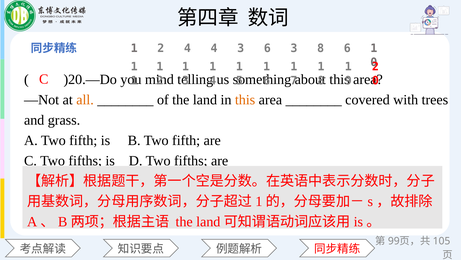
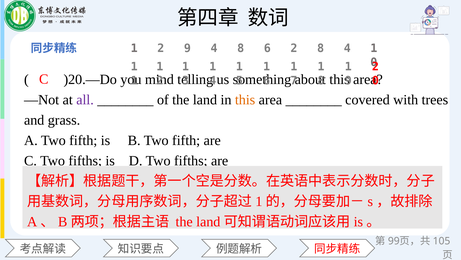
2 4: 4 -> 9
4 3: 3 -> 8
6 3: 3 -> 2
8 6: 6 -> 4
all colour: orange -> purple
